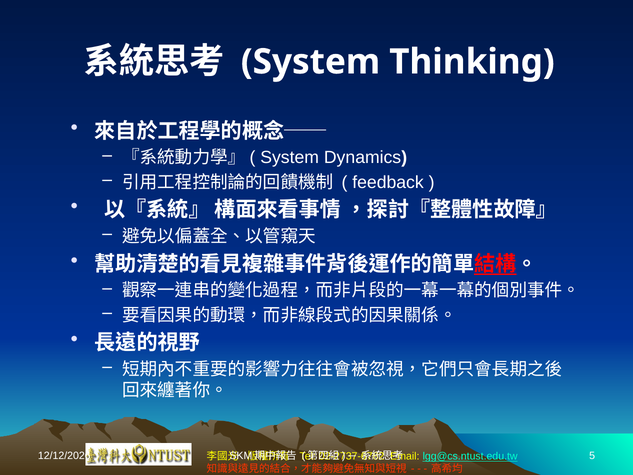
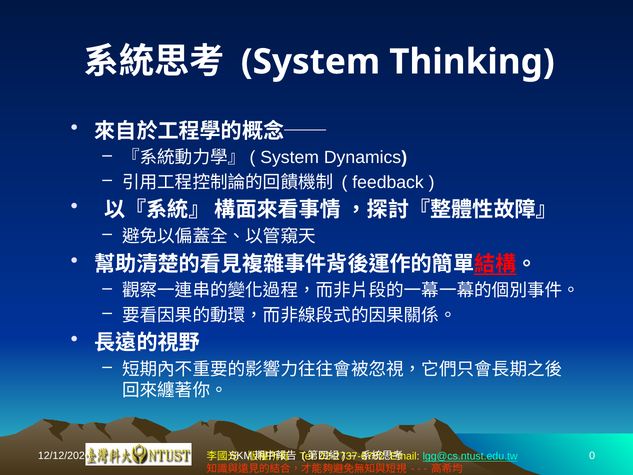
5: 5 -> 0
